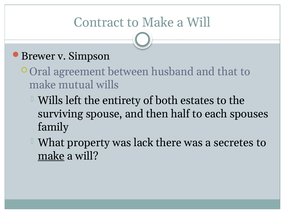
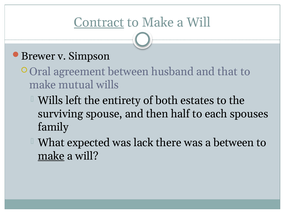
Contract underline: none -> present
property: property -> expected
a secretes: secretes -> between
